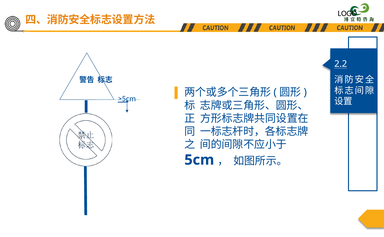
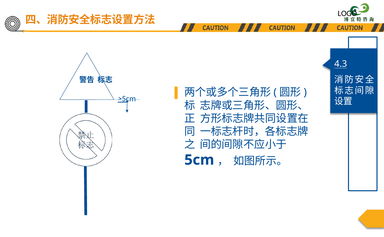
2.2: 2.2 -> 4.3
